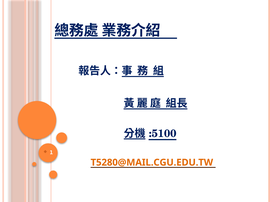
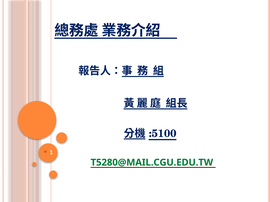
T5280@MAIL.CGU.EDU.TW colour: orange -> green
